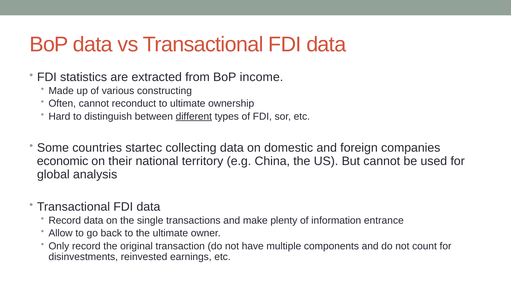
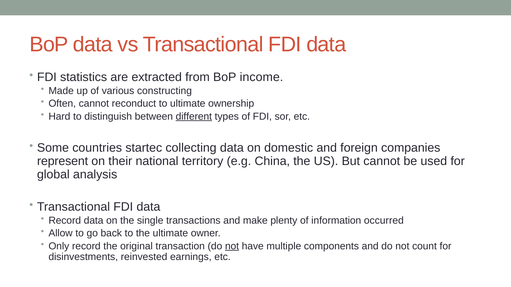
economic: economic -> represent
entrance: entrance -> occurred
not at (232, 246) underline: none -> present
